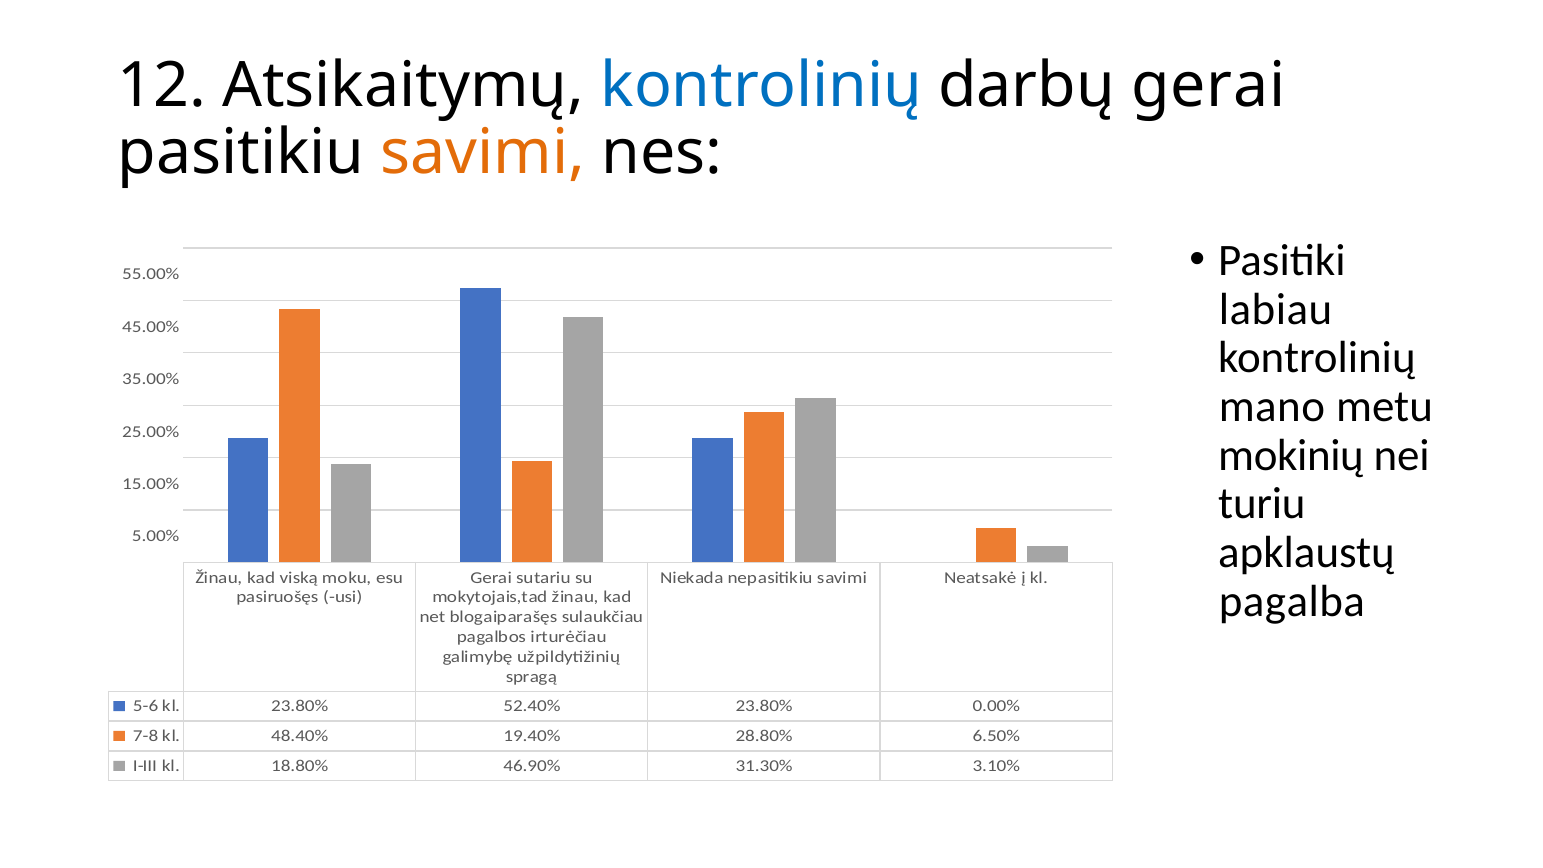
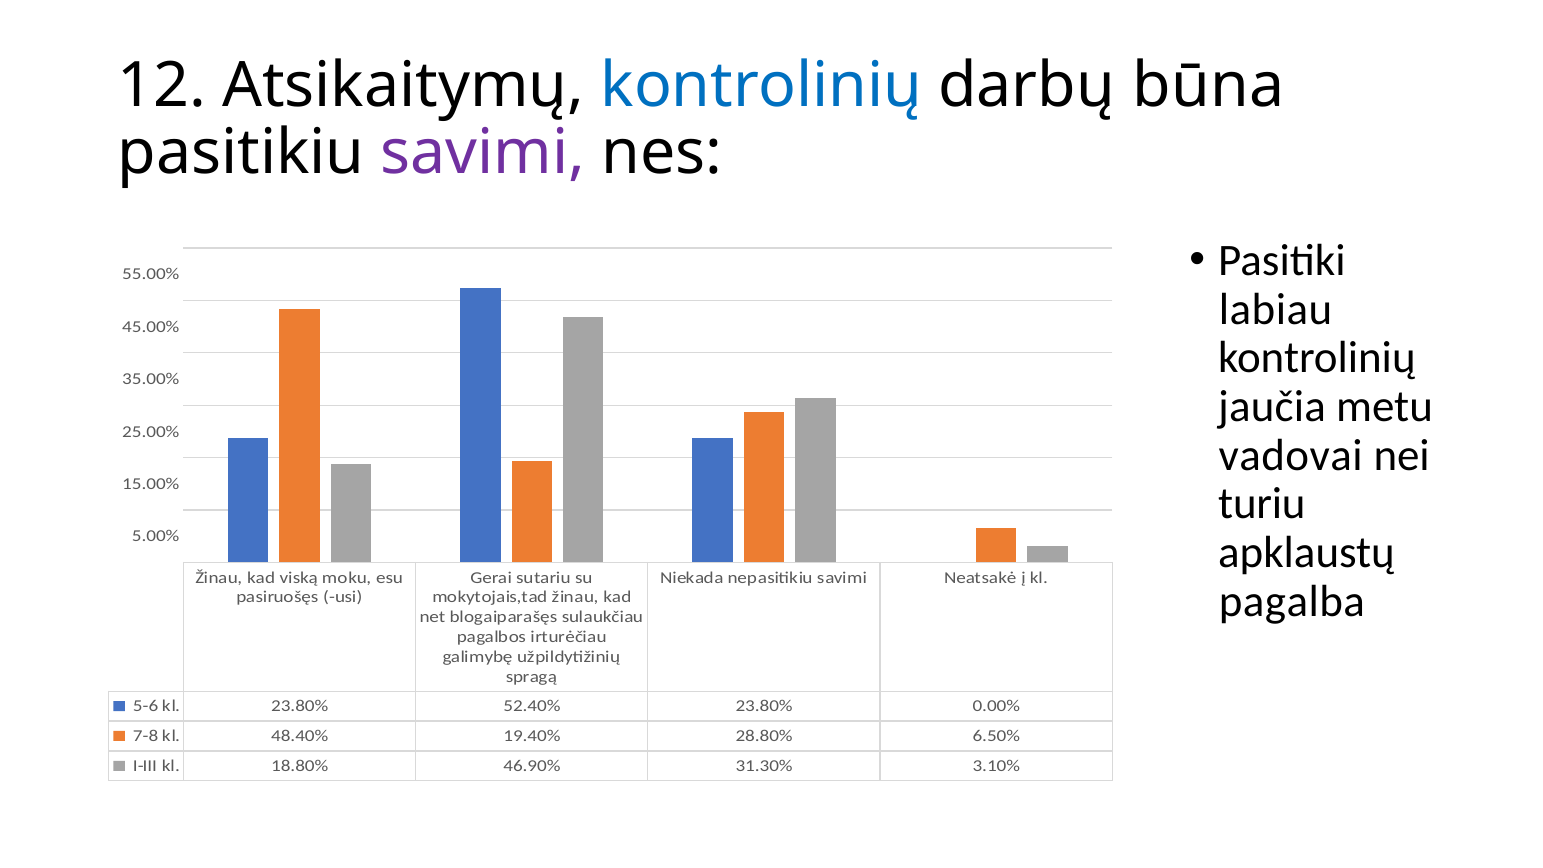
darbų gerai: gerai -> būna
savimi at (483, 153) colour: orange -> purple
mano: mano -> jaučia
mokinių: mokinių -> vadovai
